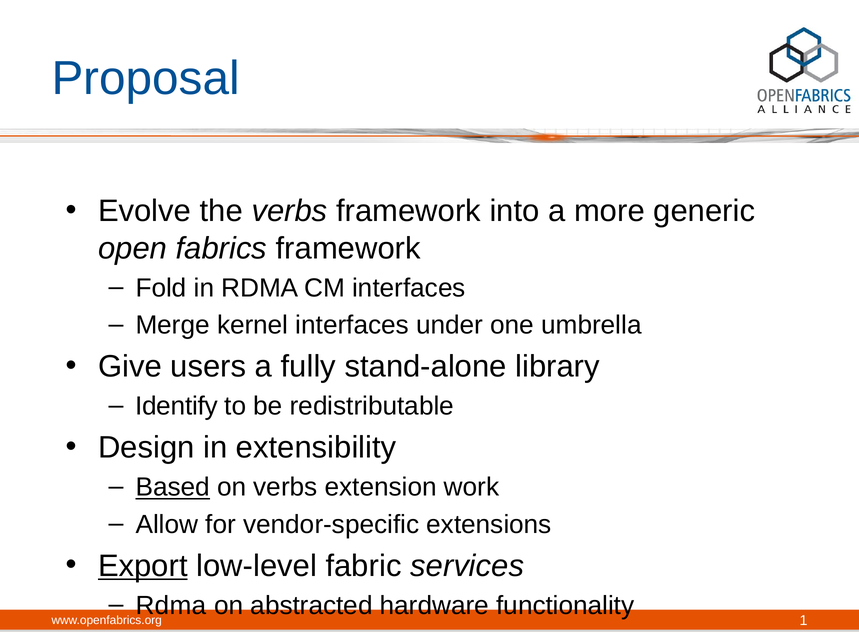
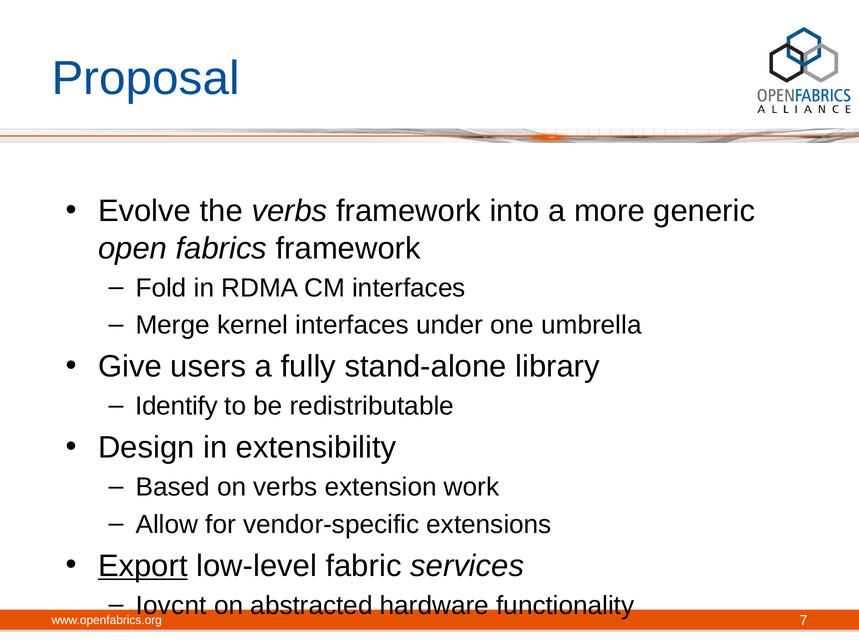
Based underline: present -> none
Rdma at (171, 606): Rdma -> Iovcnt
1: 1 -> 7
